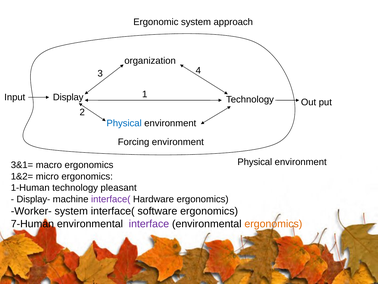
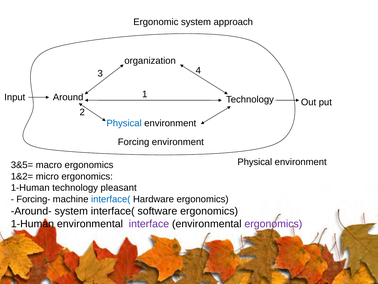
Display: Display -> Around
3&1=: 3&1= -> 3&5=
Display-: Display- -> Forcing-
interface( at (111, 199) colour: purple -> blue
Worker-: Worker- -> Around-
7-Human at (32, 223): 7-Human -> 1-Human
ergonomics at (273, 223) colour: orange -> purple
